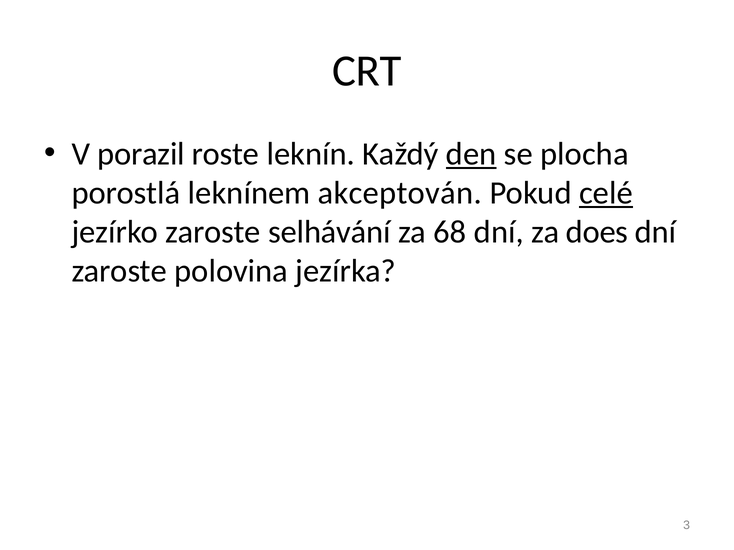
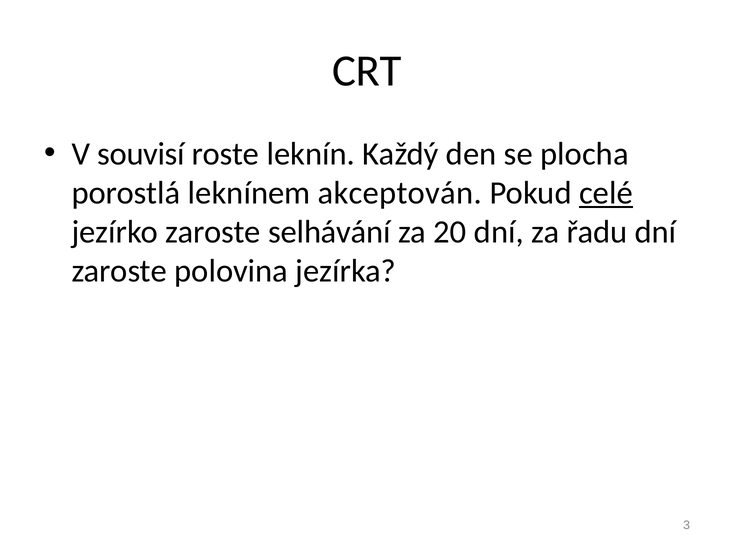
porazil: porazil -> souvisí
den underline: present -> none
68: 68 -> 20
does: does -> řadu
